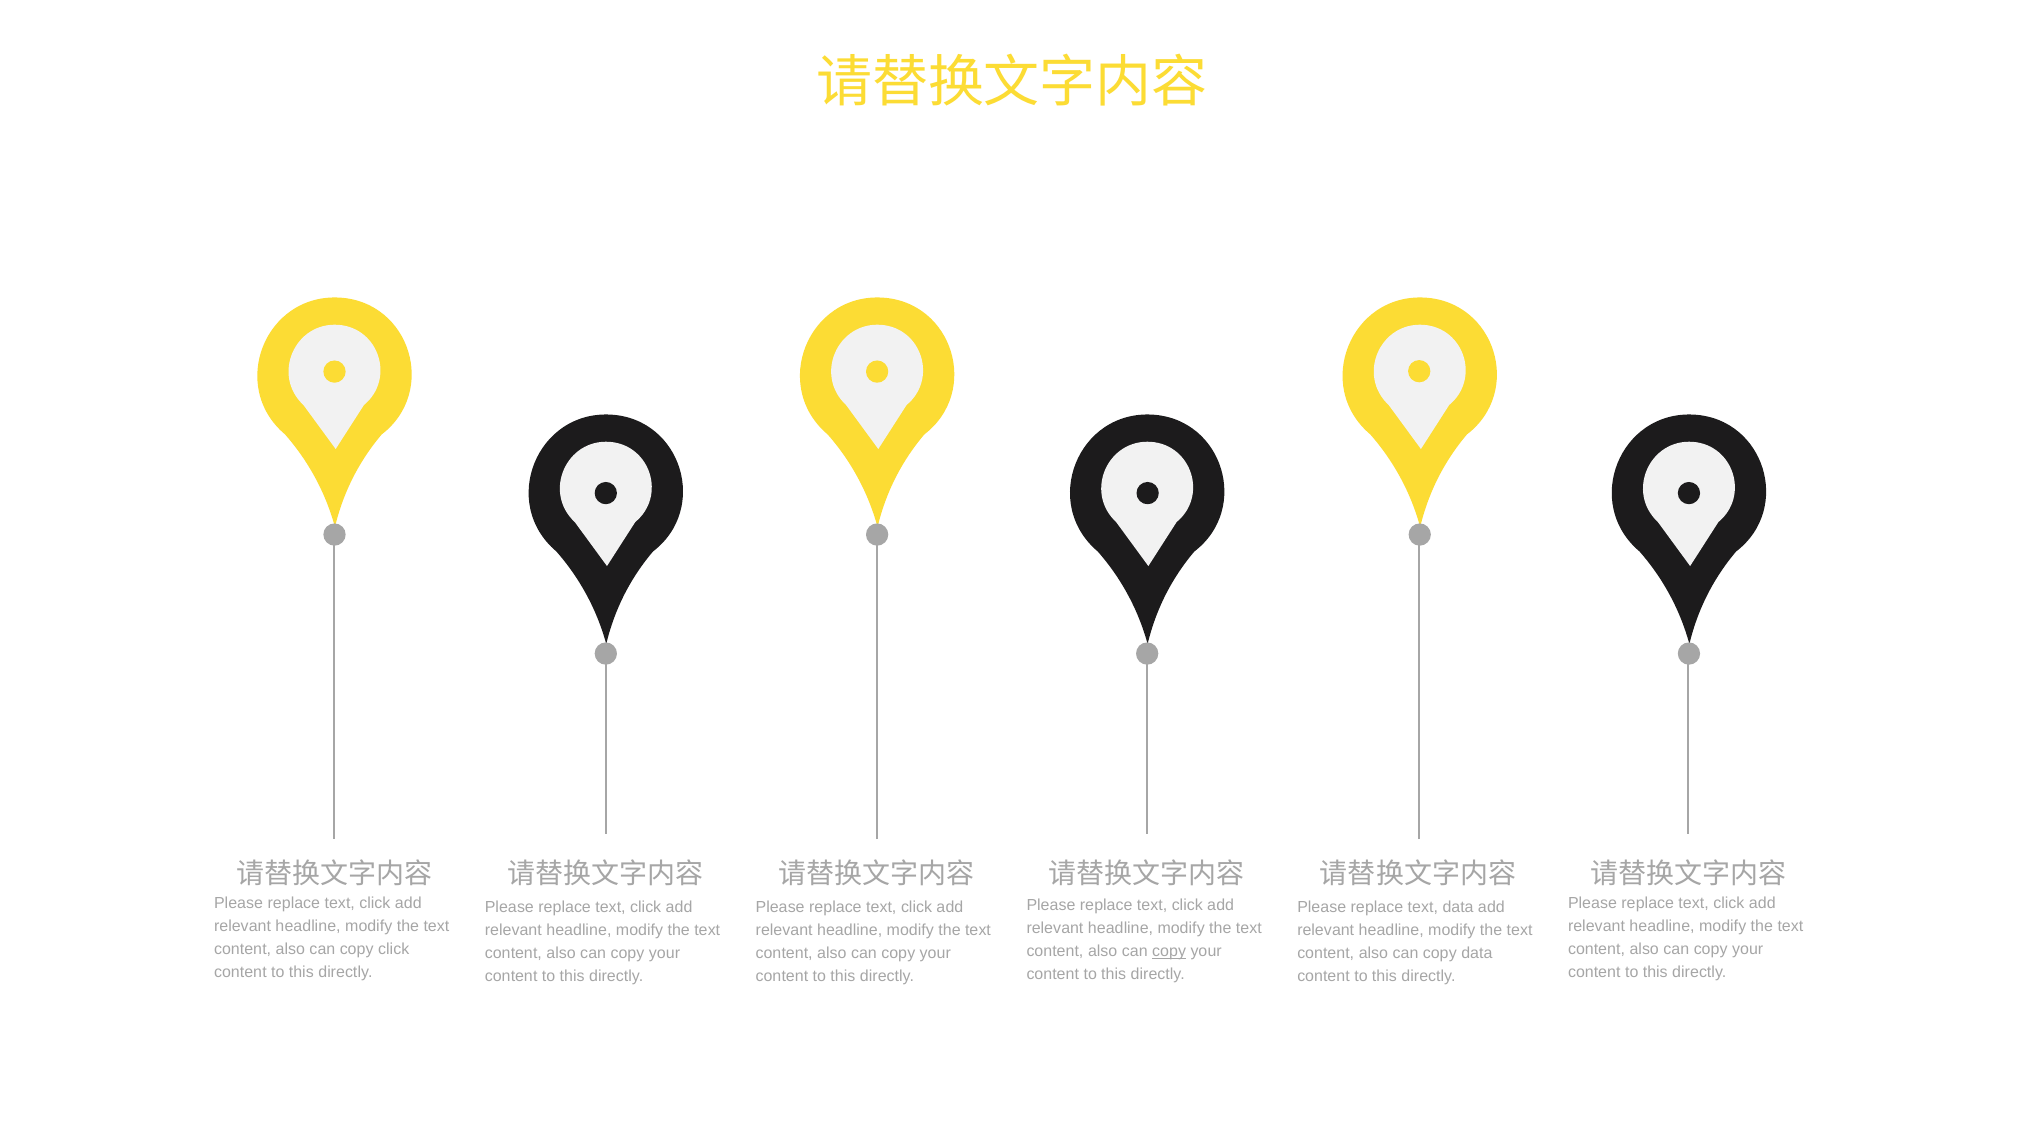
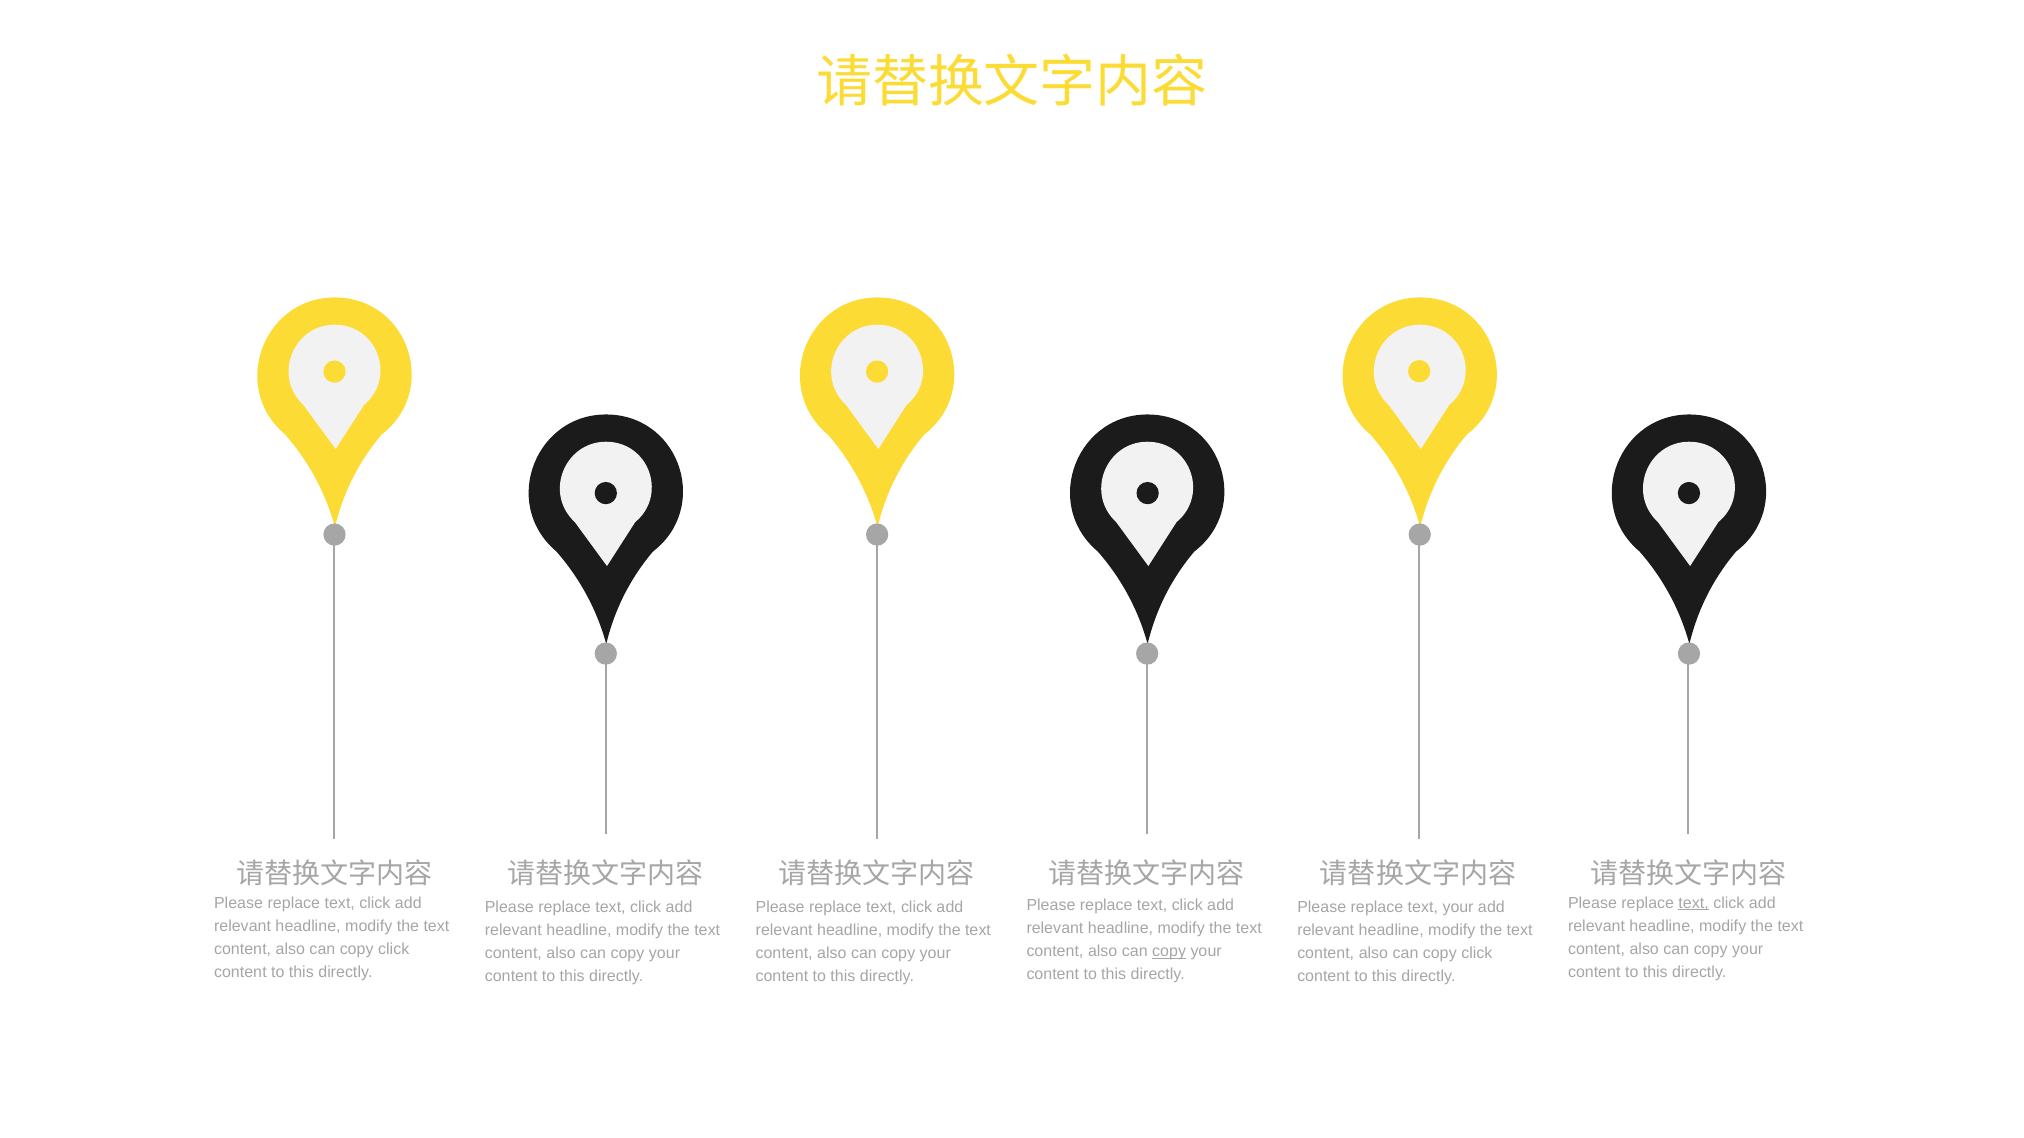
text at (1694, 903) underline: none -> present
text data: data -> your
data at (1477, 954): data -> click
